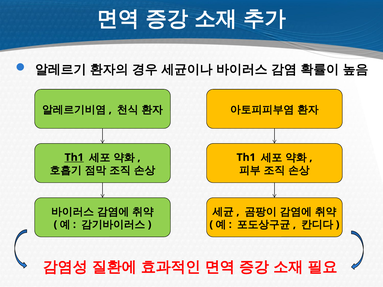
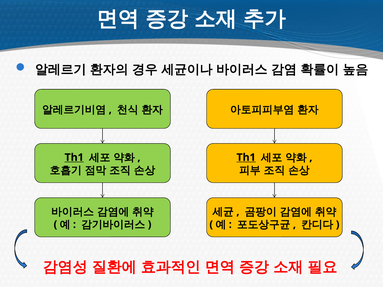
Th1 at (246, 158) underline: none -> present
